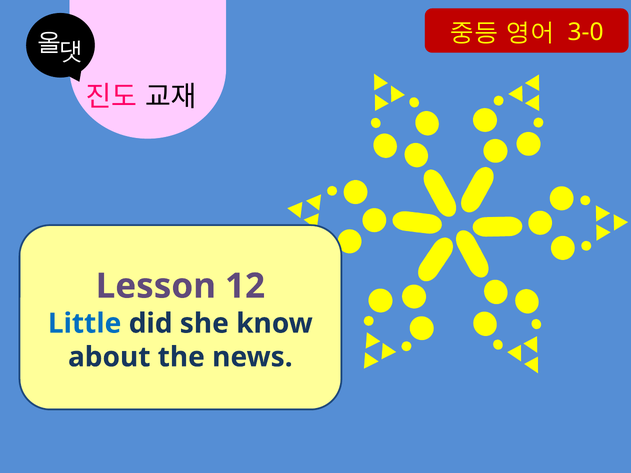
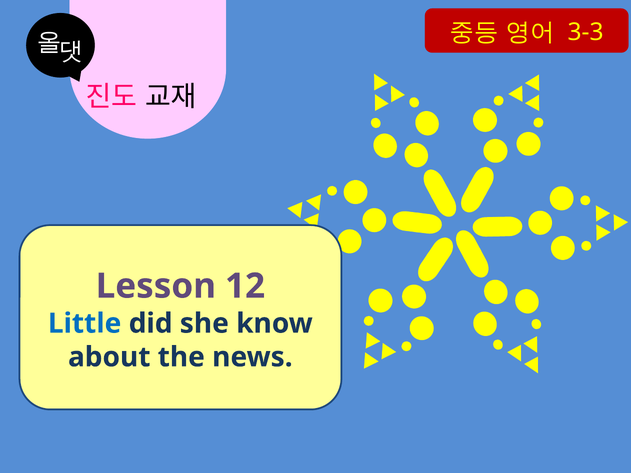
3-0: 3-0 -> 3-3
